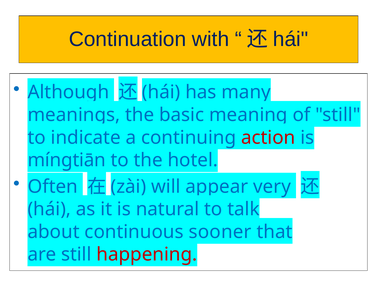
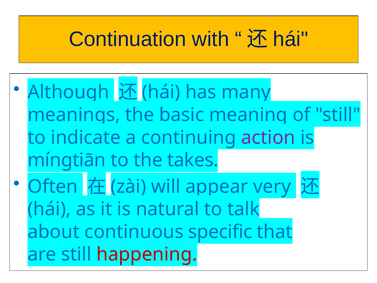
action colour: red -> purple
hotel: hotel -> takes
sooner: sooner -> specific
